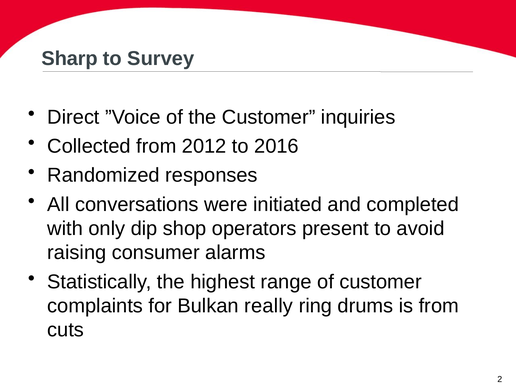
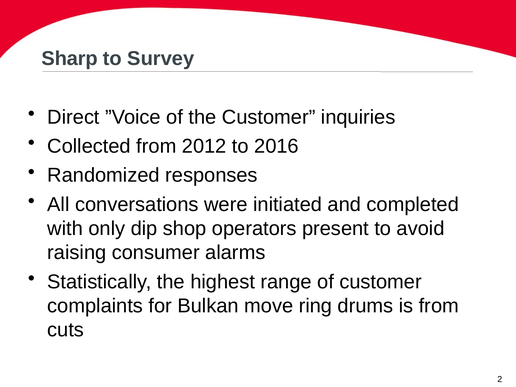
really: really -> move
